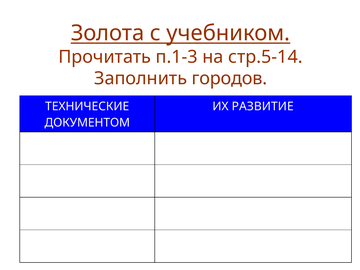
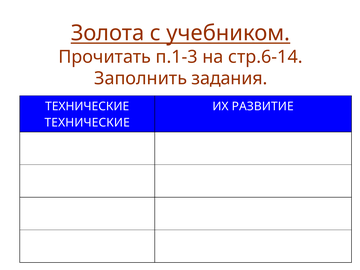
стр.5-14: стр.5-14 -> стр.6-14
городов: городов -> задания
ДОКУМЕНТОМ at (87, 123): ДОКУМЕНТОМ -> ТЕХНИЧЕСКИЕ
